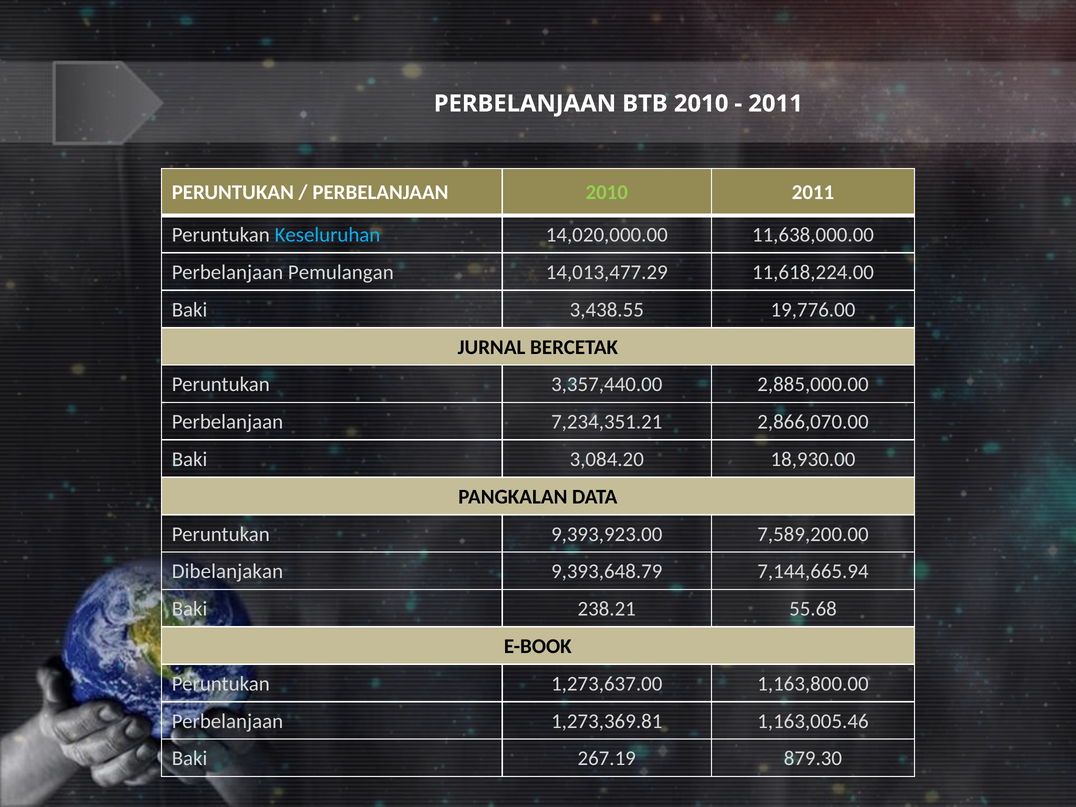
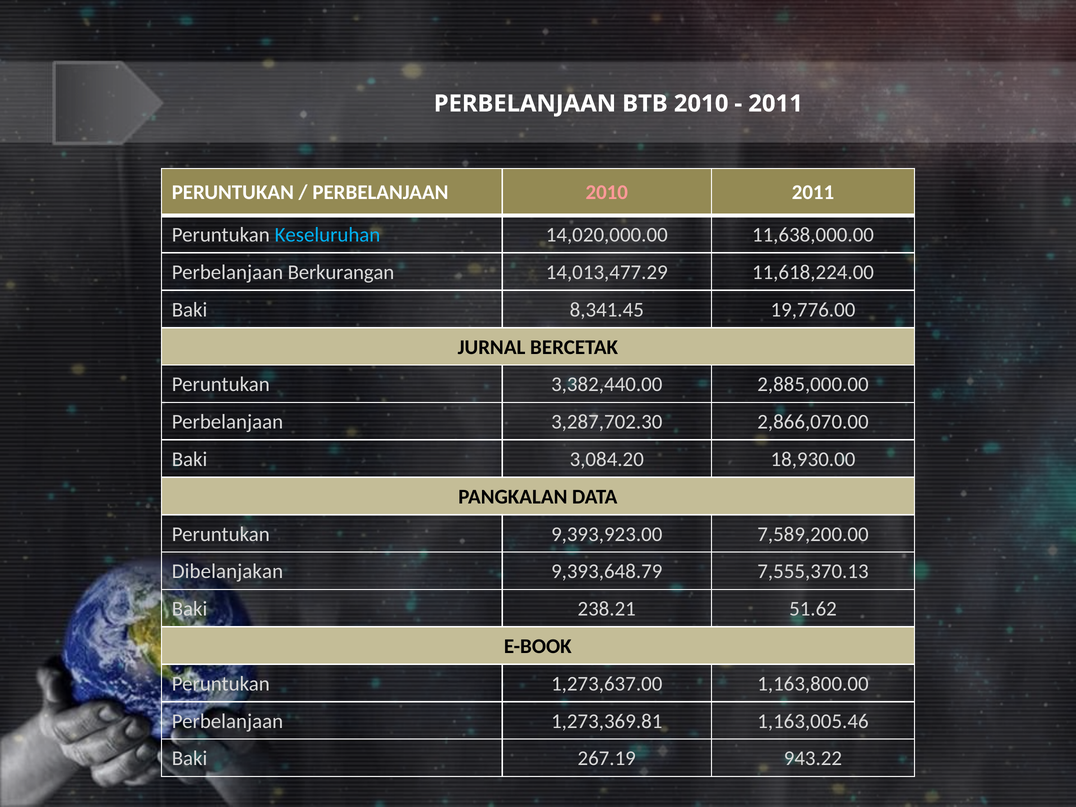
2010 at (607, 192) colour: light green -> pink
Pemulangan: Pemulangan -> Berkurangan
3,438.55: 3,438.55 -> 8,341.45
3,357,440.00: 3,357,440.00 -> 3,382,440.00
7,234,351.21: 7,234,351.21 -> 3,287,702.30
7,144,665.94: 7,144,665.94 -> 7,555,370.13
55.68: 55.68 -> 51.62
879.30: 879.30 -> 943.22
